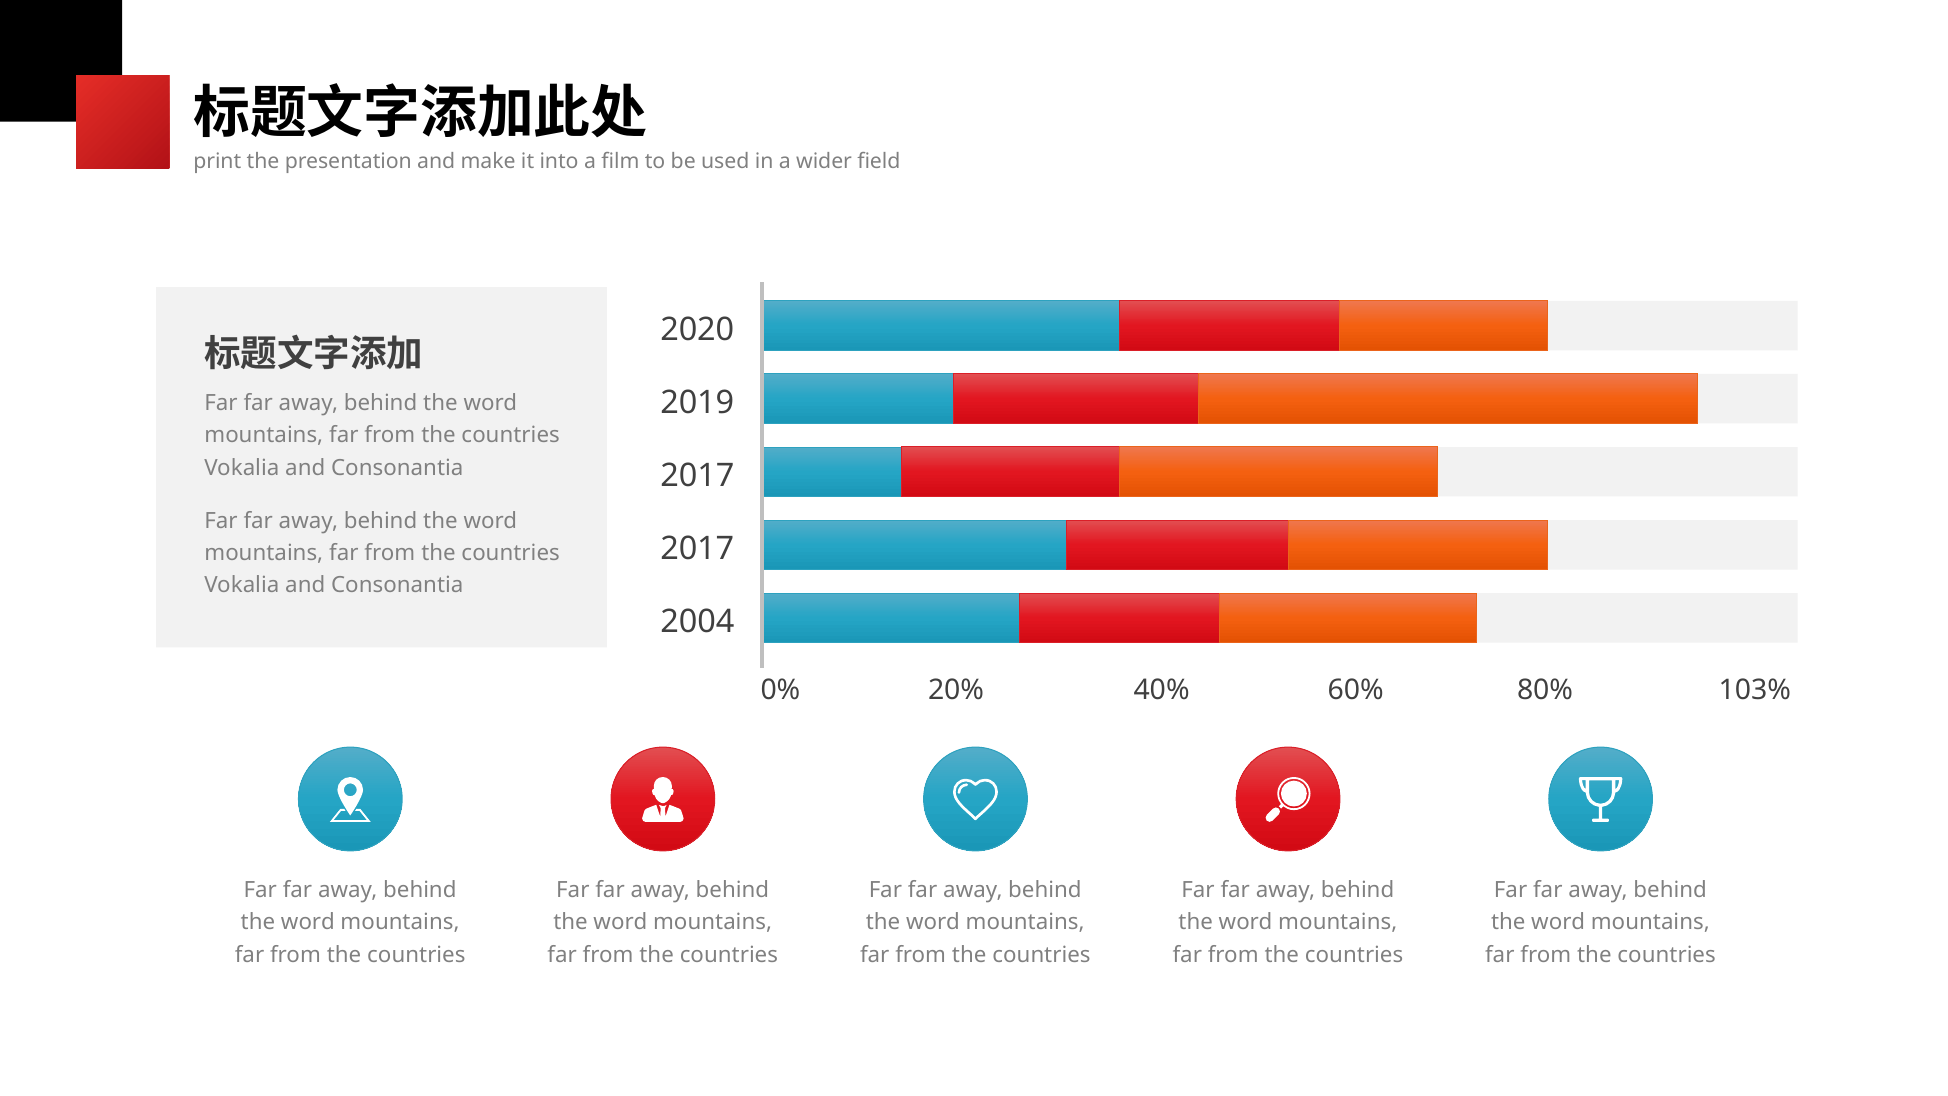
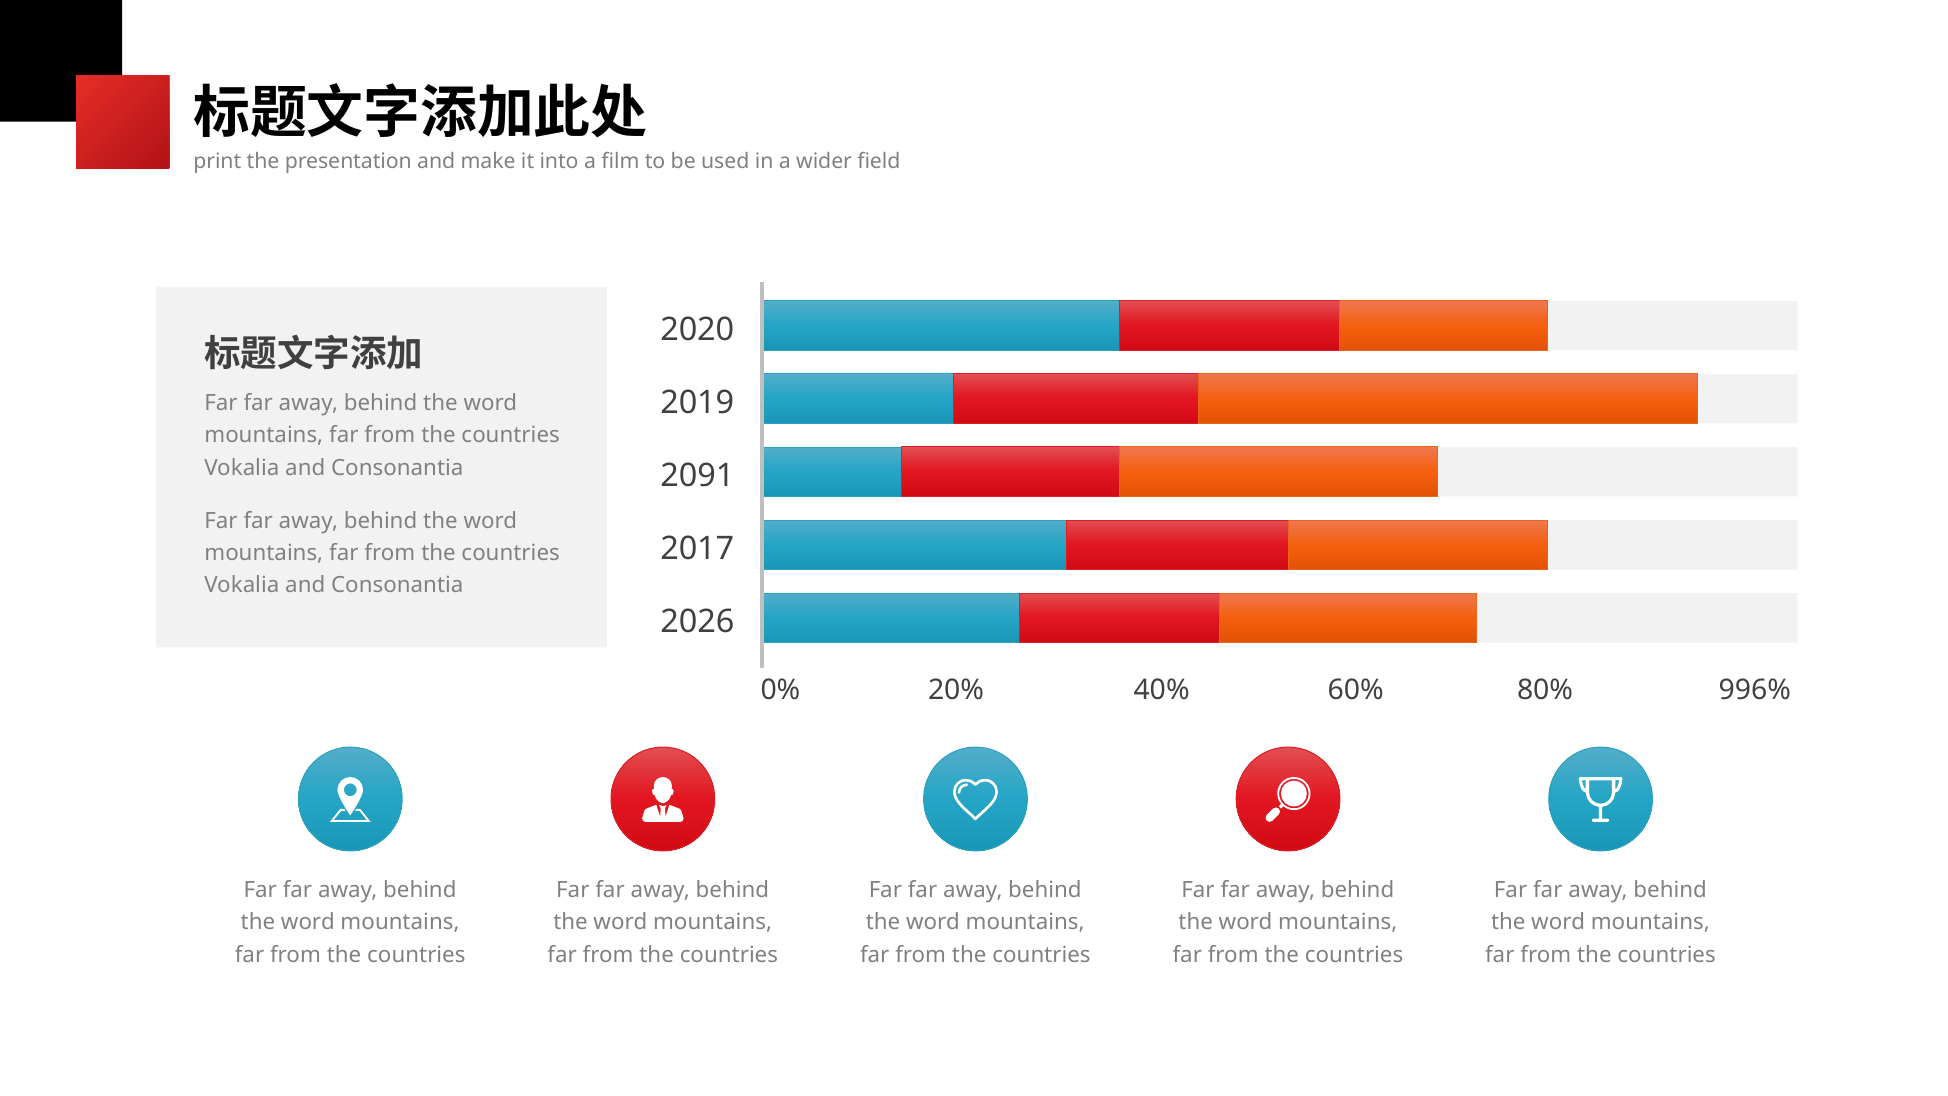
2017 at (697, 476): 2017 -> 2091
2004: 2004 -> 2026
103%: 103% -> 996%
